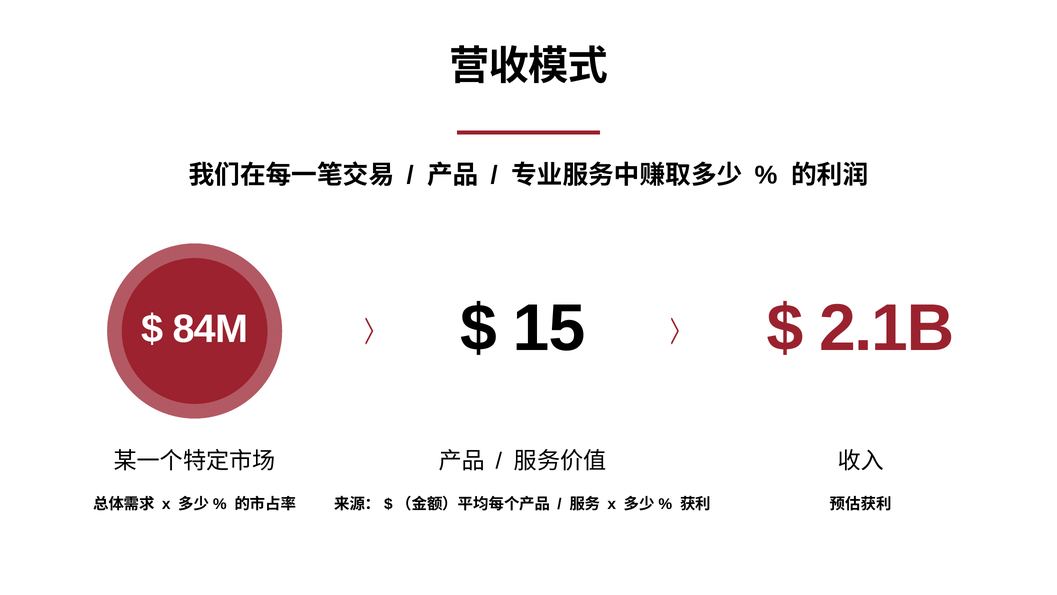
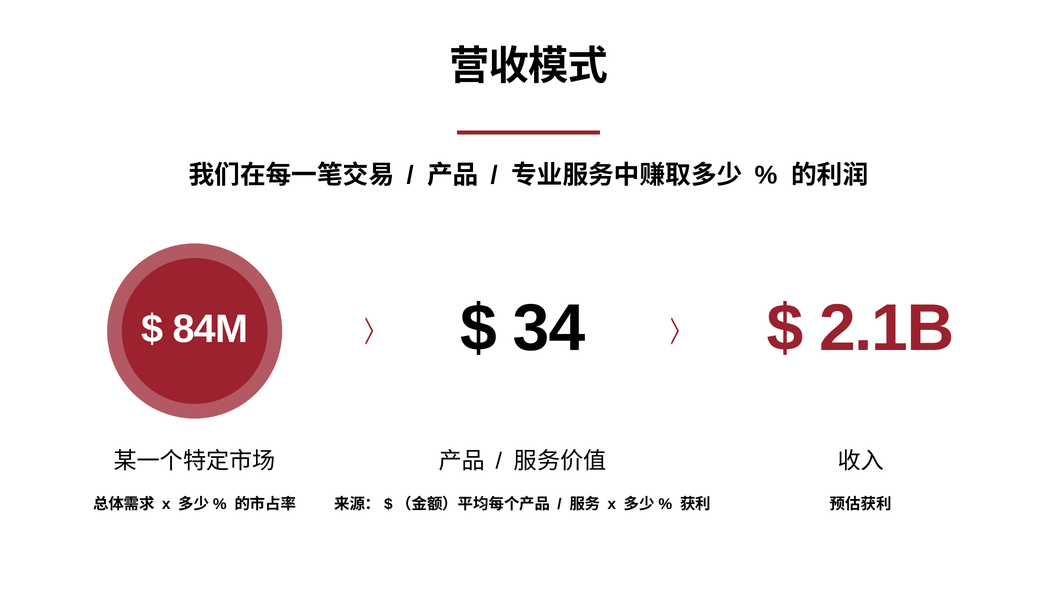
15: 15 -> 34
